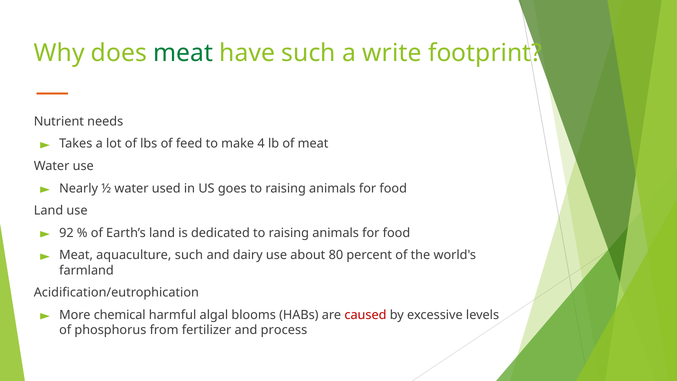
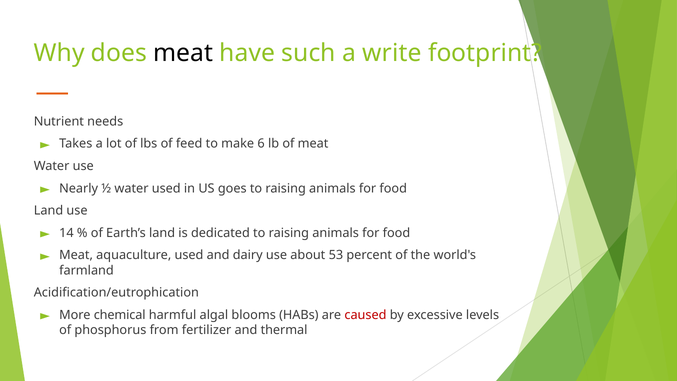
meat at (183, 53) colour: green -> black
4: 4 -> 6
92: 92 -> 14
aquaculture such: such -> used
80: 80 -> 53
process: process -> thermal
